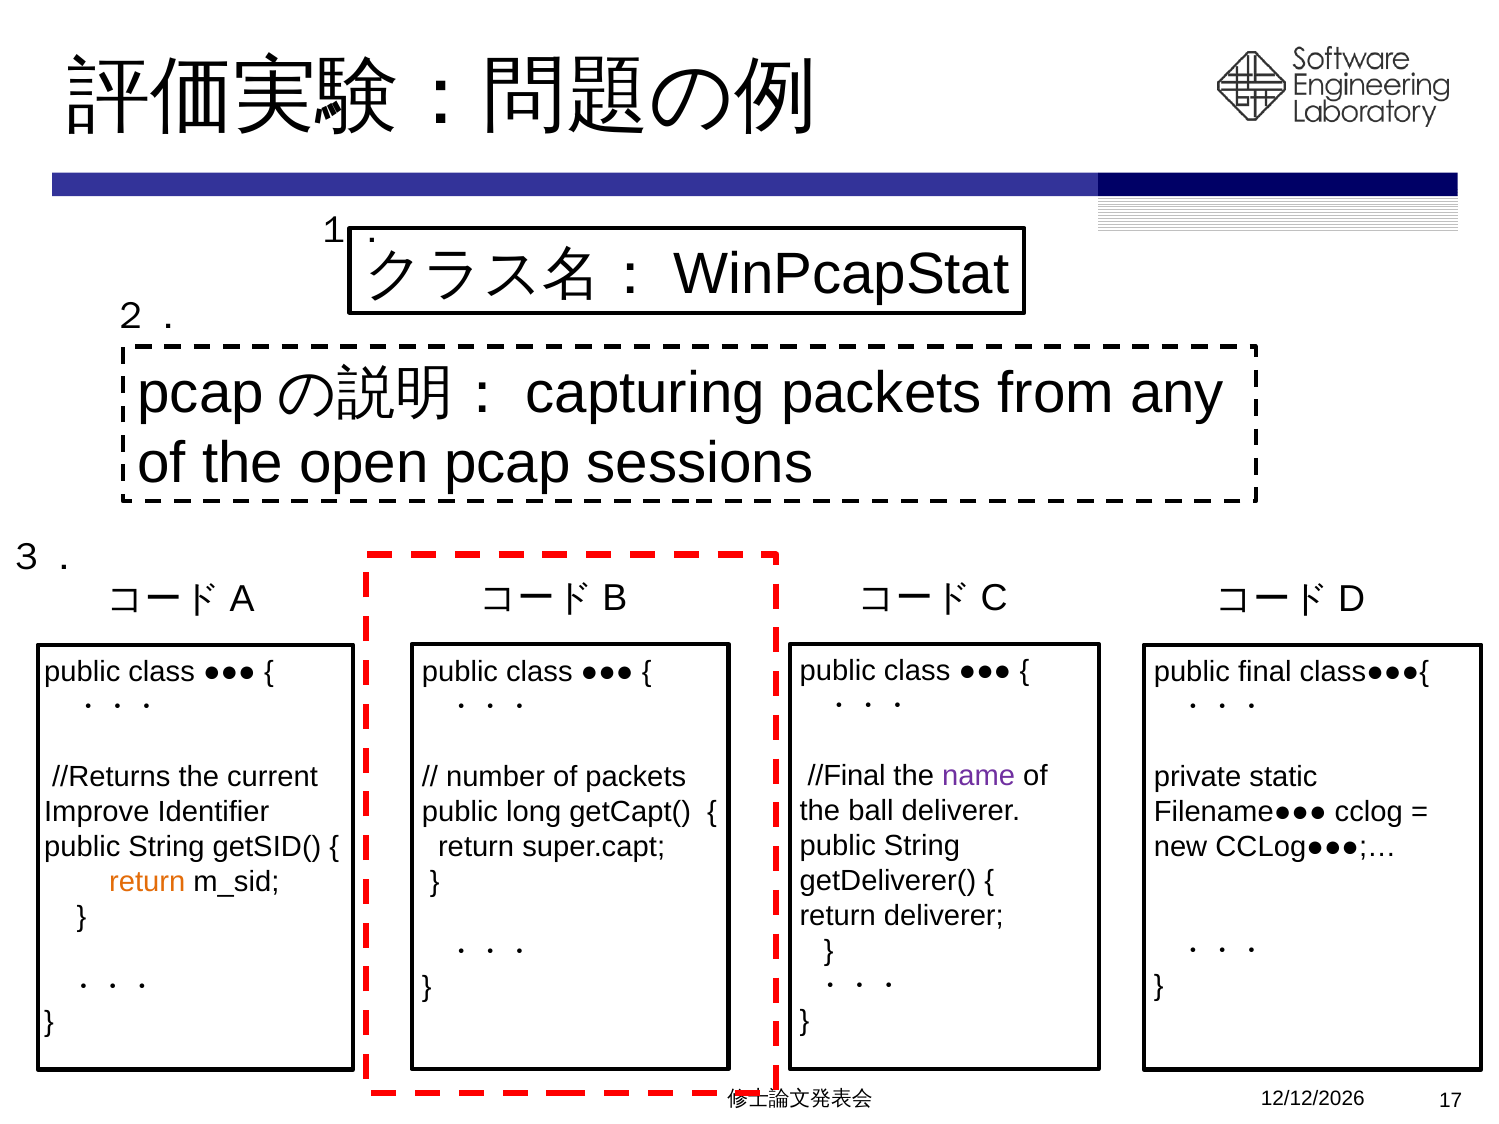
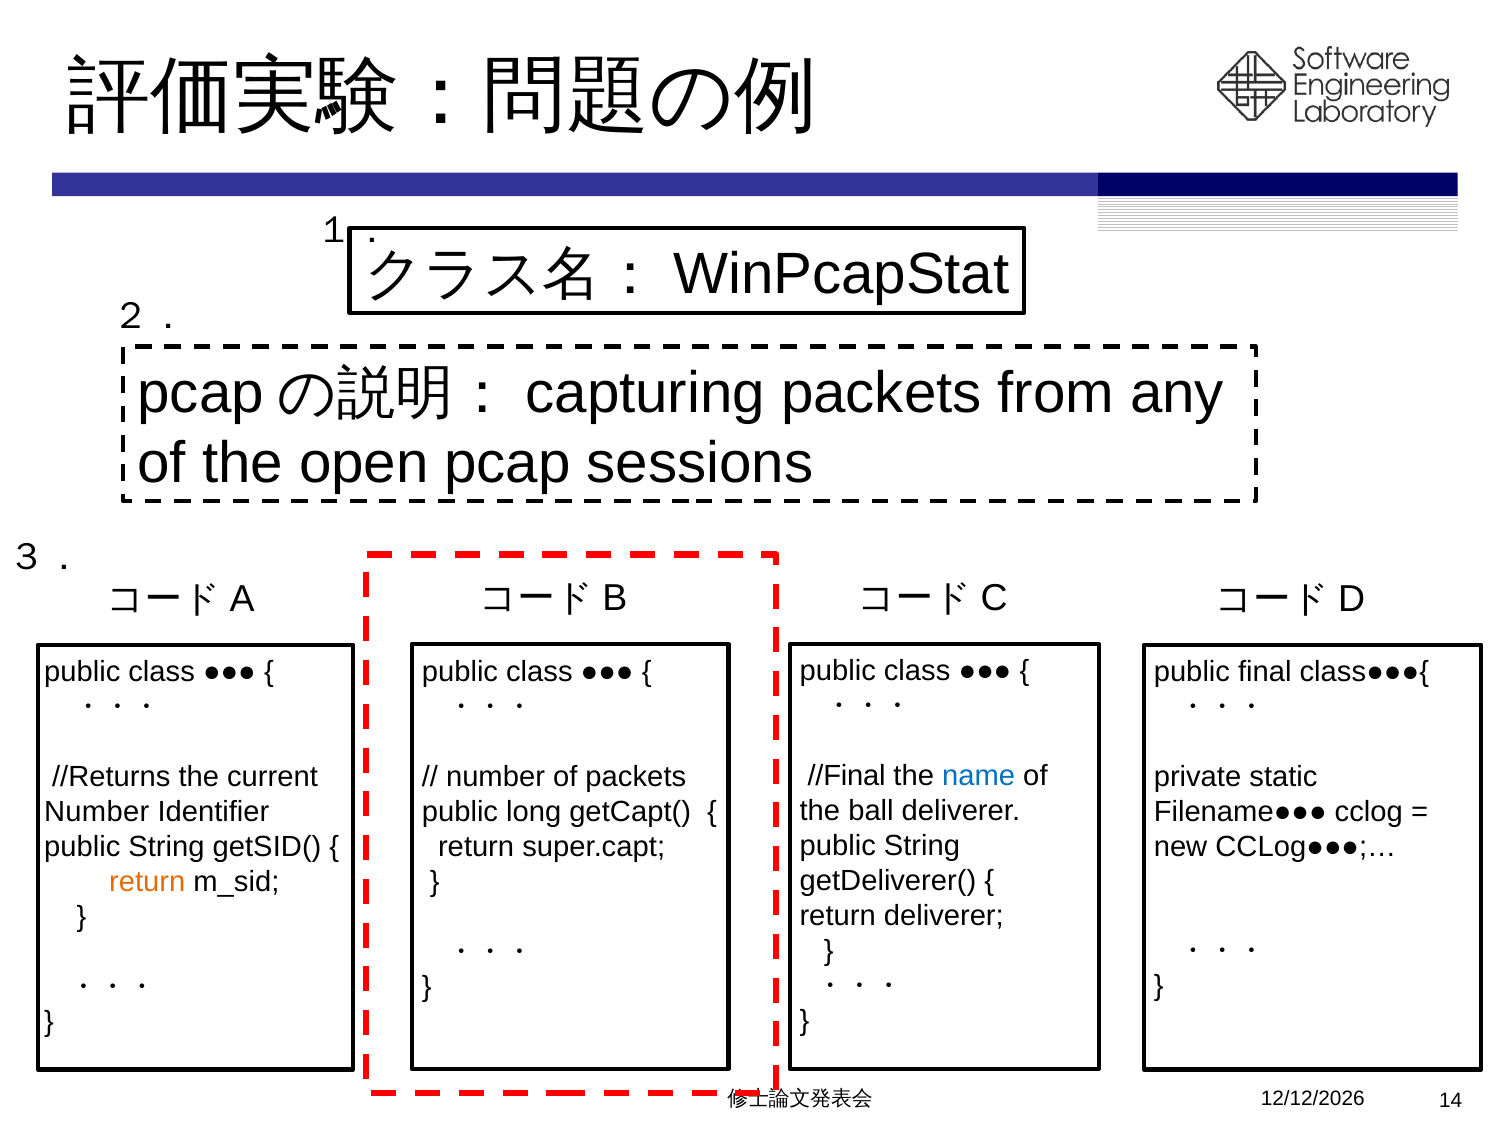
name colour: purple -> blue
Improve at (97, 812): Improve -> Number
17: 17 -> 14
